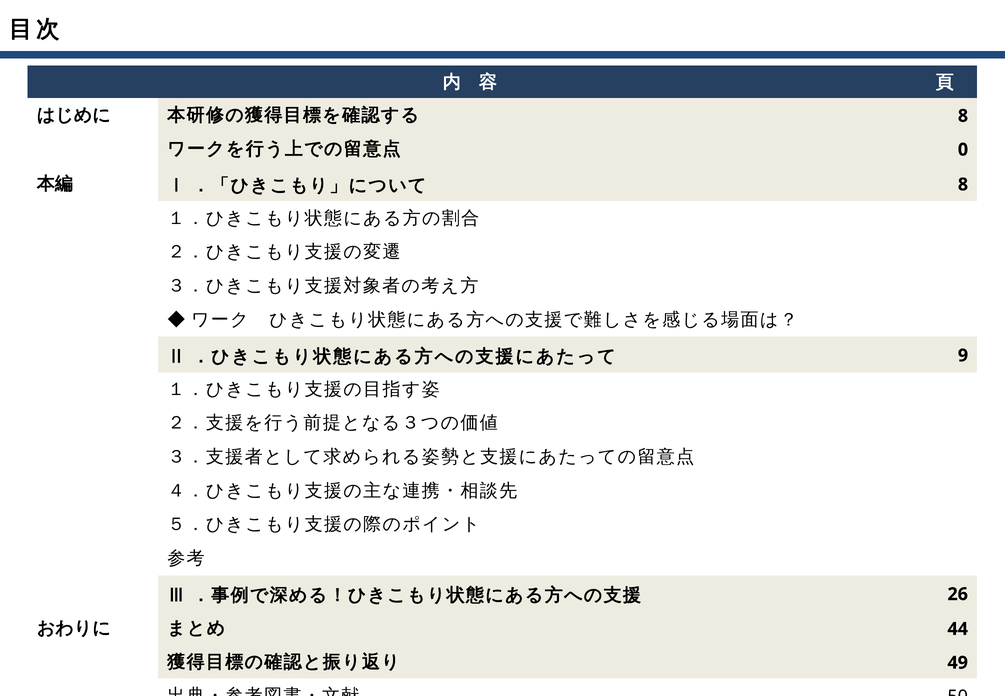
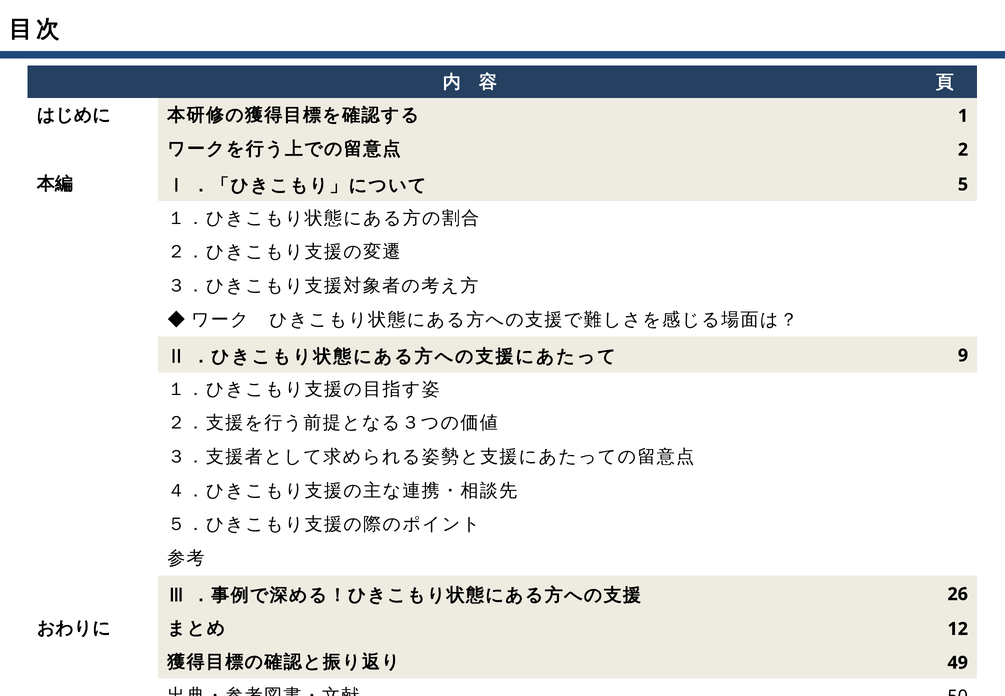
8 at (963, 116): 8 -> 1
0: 0 -> 2
8 at (963, 184): 8 -> 5
44: 44 -> 12
